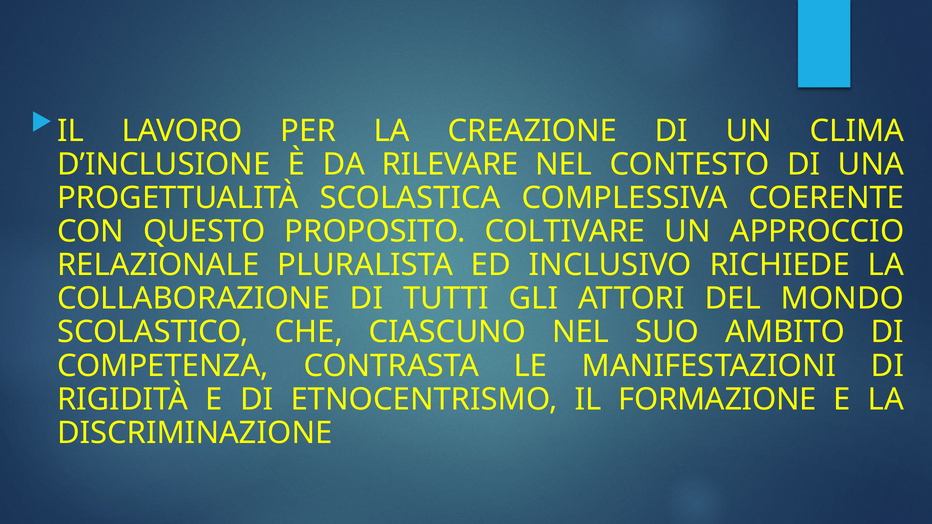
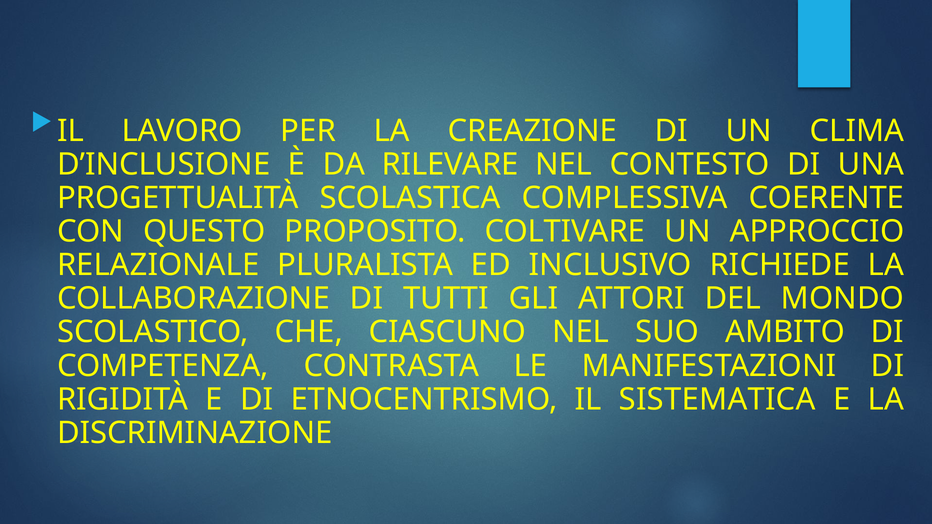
FORMAZIONE: FORMAZIONE -> SISTEMATICA
